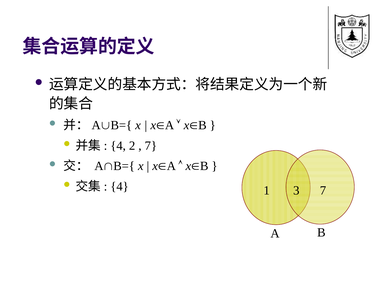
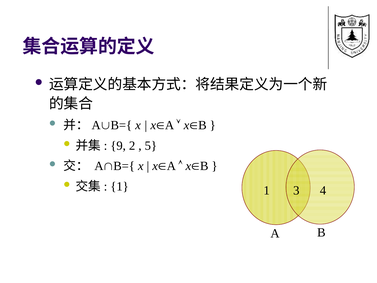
4 at (118, 146): 4 -> 9
7 at (151, 146): 7 -> 5
4 at (120, 186): 4 -> 1
1 7: 7 -> 4
